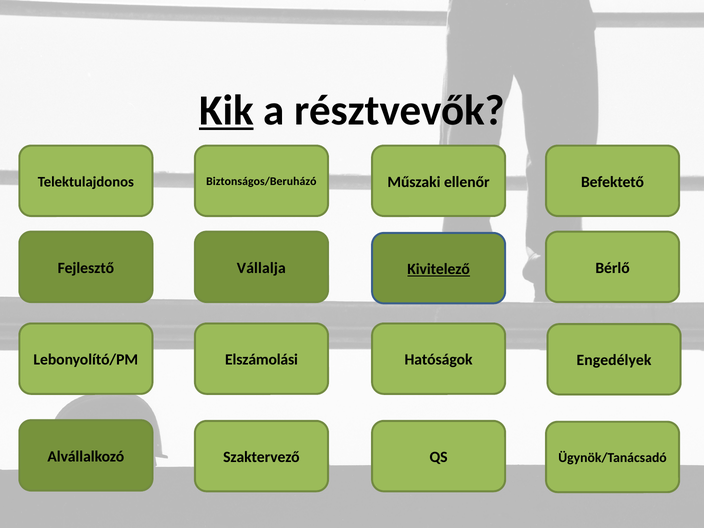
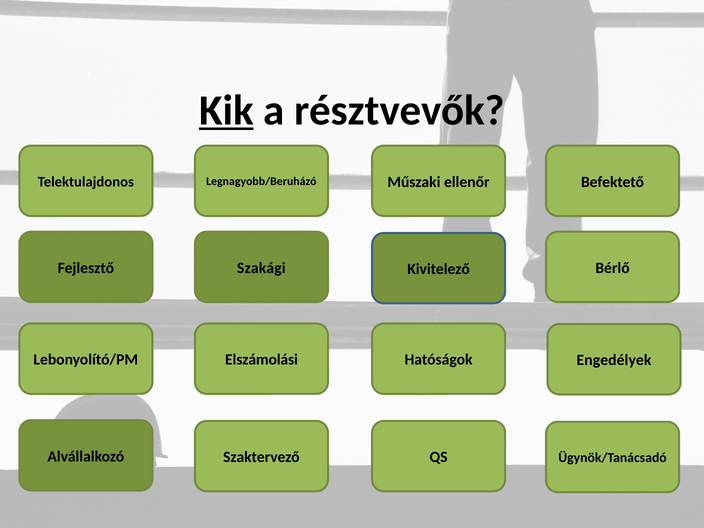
Biztonságos/Beruházó: Biztonságos/Beruházó -> Legnagyobb/Beruházó
Vállalja: Vállalja -> Szakági
Kivitelező underline: present -> none
